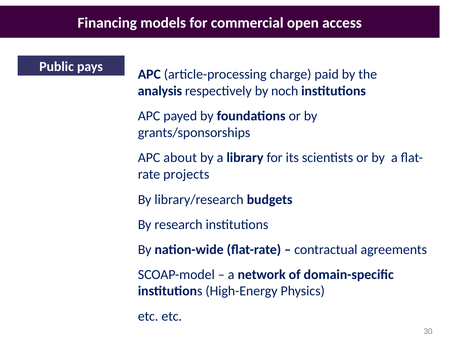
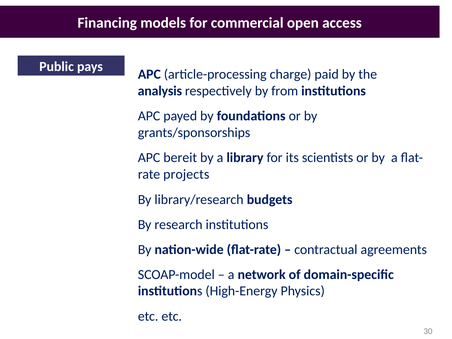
noch: noch -> from
about: about -> bereit
